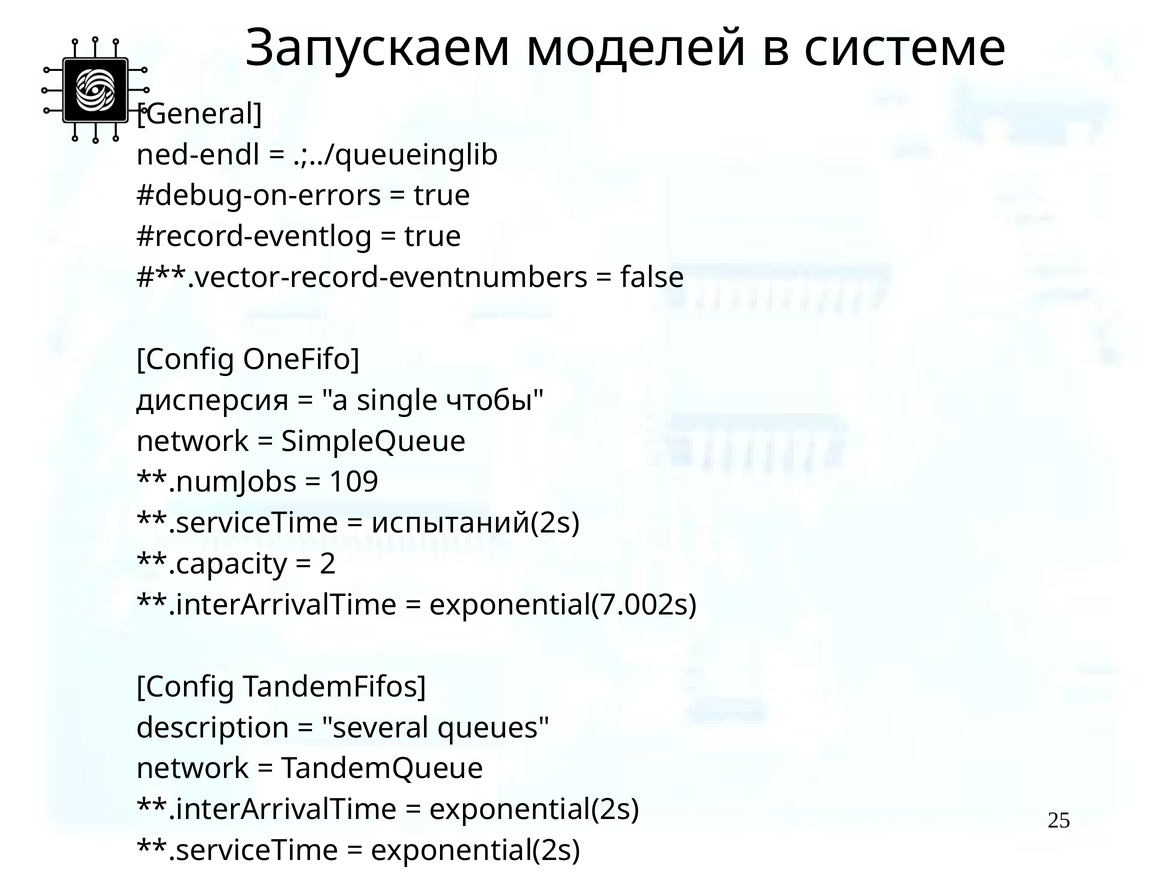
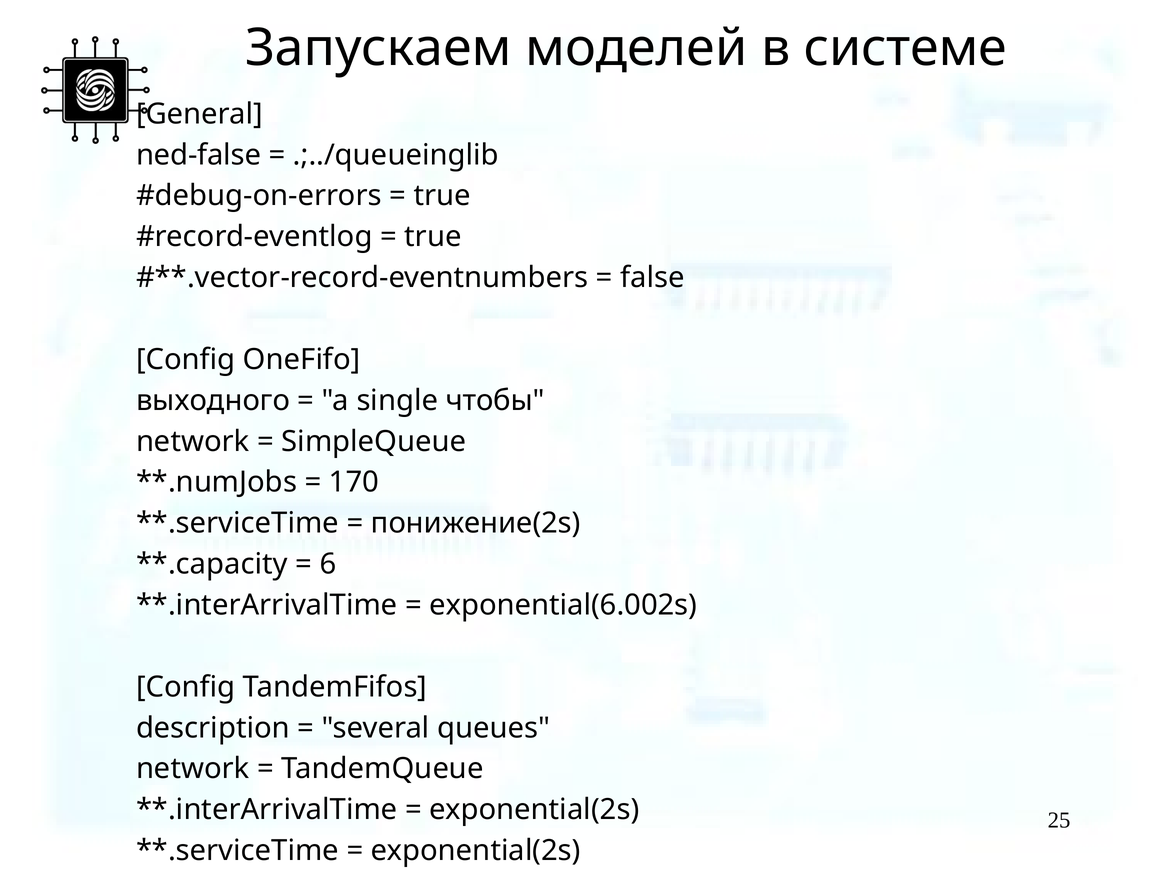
ned-endl: ned-endl -> ned-false
дисперсия: дисперсия -> выходного
109: 109 -> 170
испытаний(2s: испытаний(2s -> понижение(2s
2: 2 -> 6
exponential(7.002s: exponential(7.002s -> exponential(6.002s
